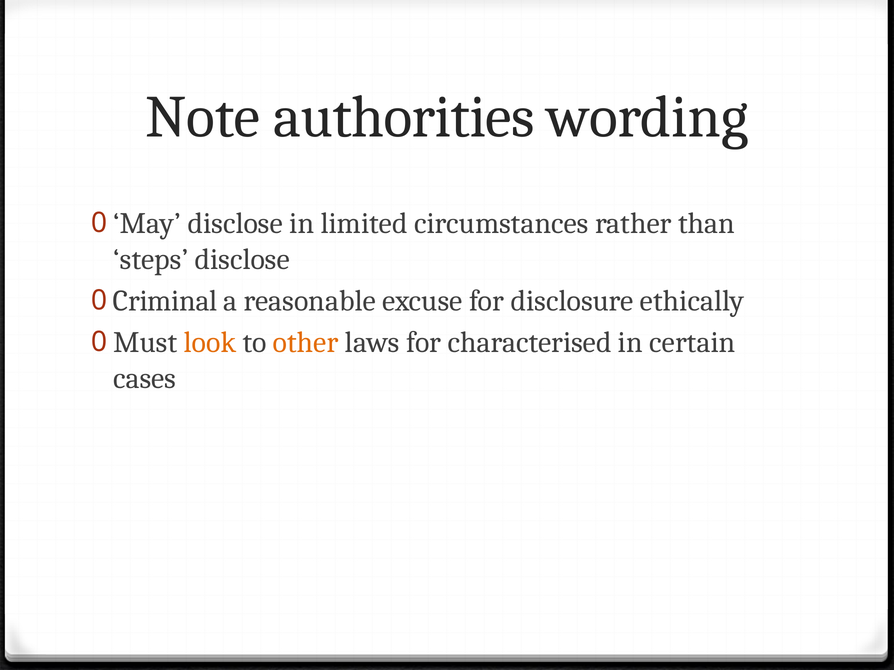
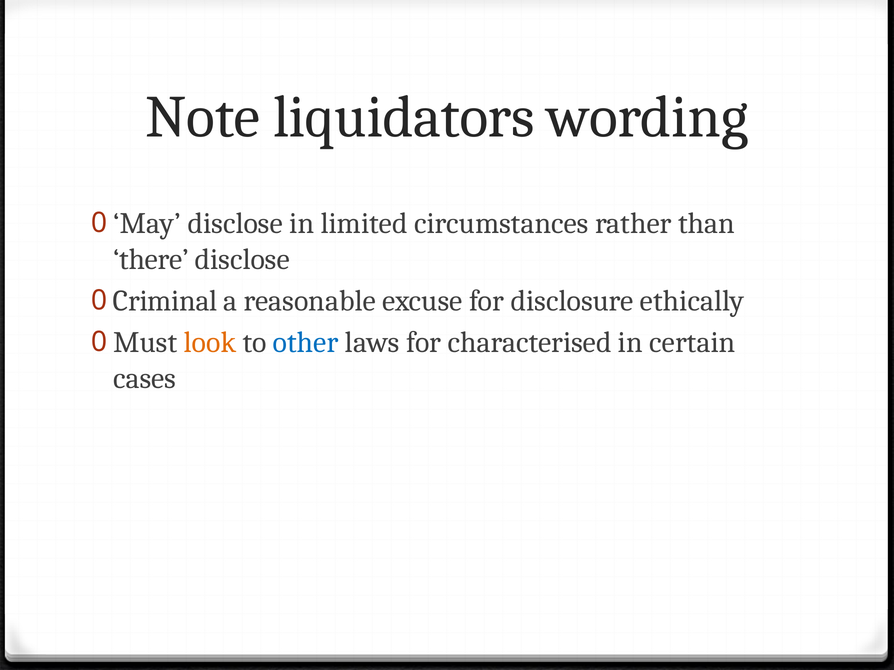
authorities: authorities -> liquidators
steps: steps -> there
other colour: orange -> blue
